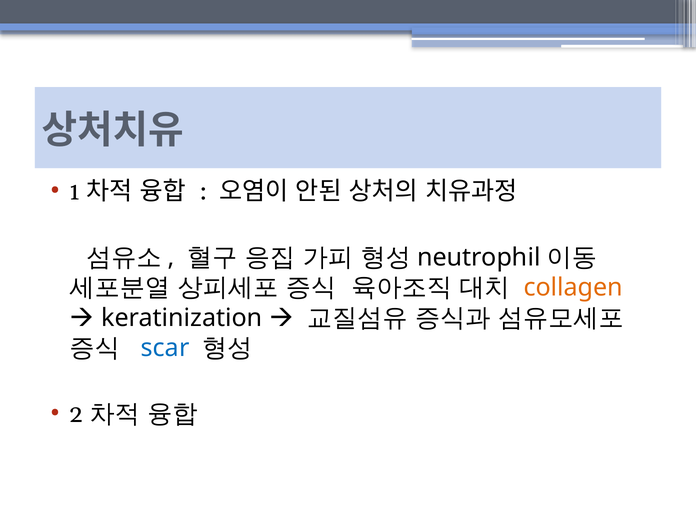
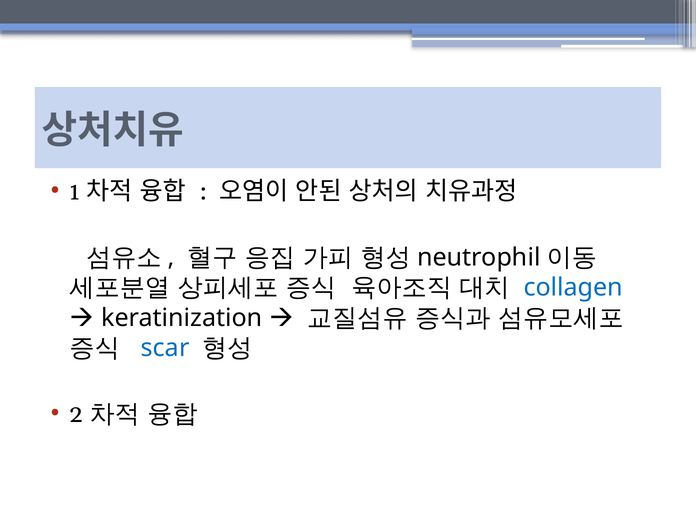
collagen colour: orange -> blue
